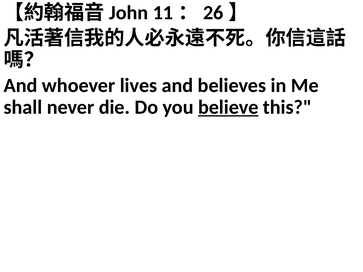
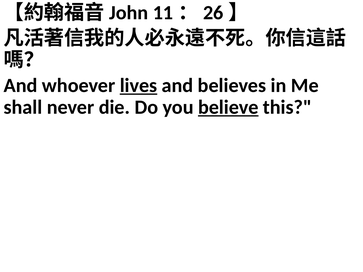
lives underline: none -> present
